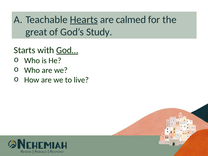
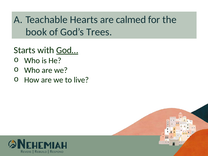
Hearts underline: present -> none
great: great -> book
Study: Study -> Trees
